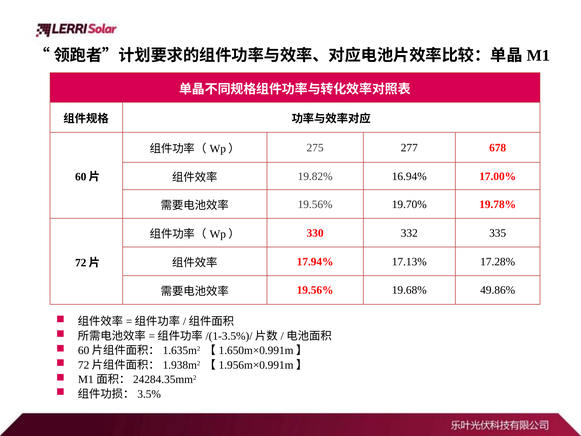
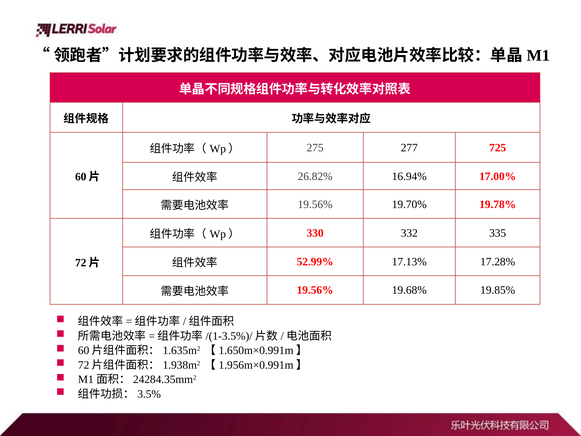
678: 678 -> 725
19.82%: 19.82% -> 26.82%
17.94%: 17.94% -> 52.99%
49.86%: 49.86% -> 19.85%
